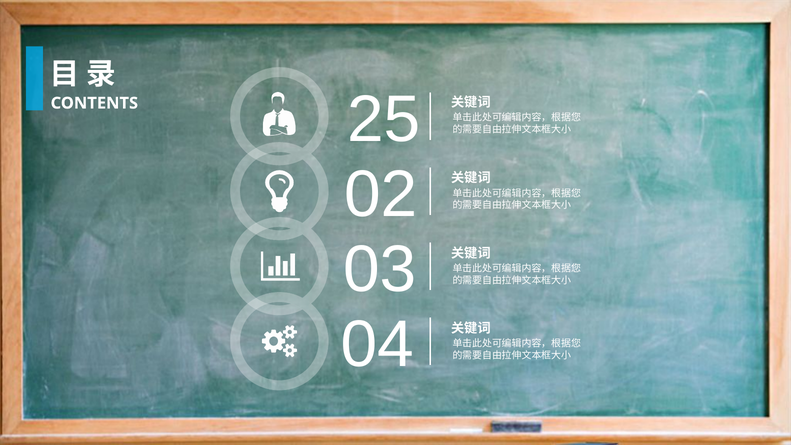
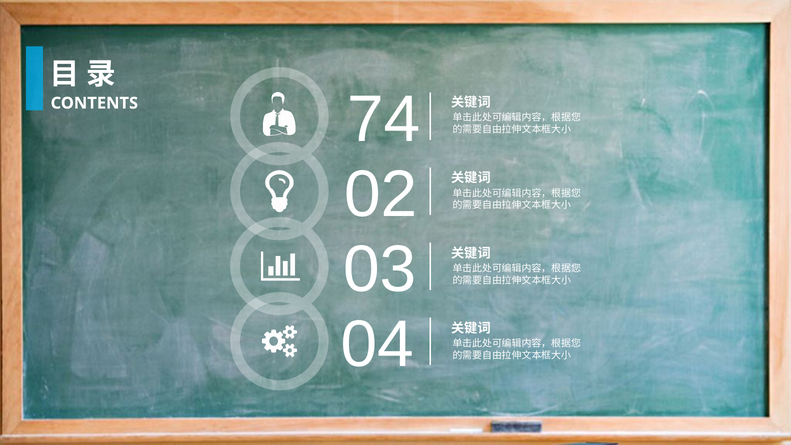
25: 25 -> 74
